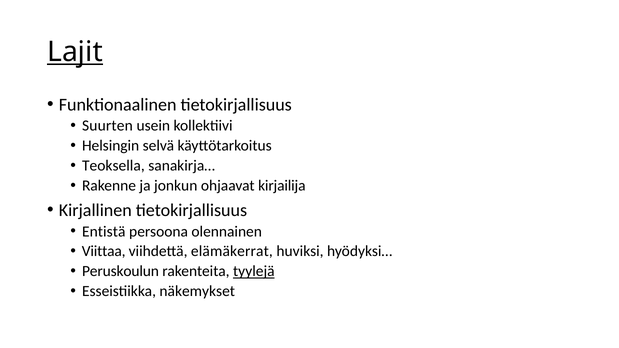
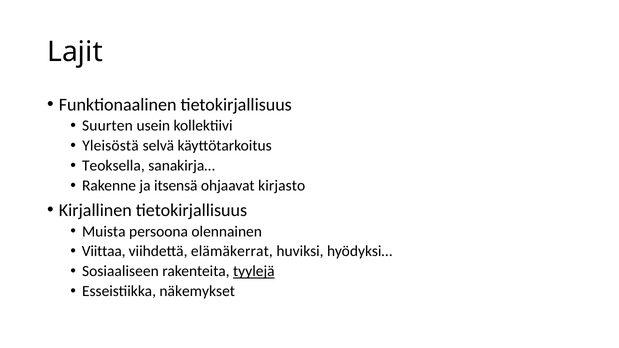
Lajit underline: present -> none
Helsingin: Helsingin -> Yleisöstä
jonkun: jonkun -> itsensä
kirjailija: kirjailija -> kirjasto
Entistä: Entistä -> Muista
Peruskoulun: Peruskoulun -> Sosiaaliseen
